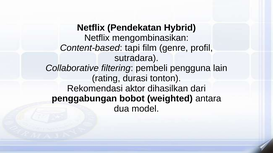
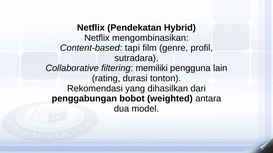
pembeli: pembeli -> memiliki
aktor: aktor -> yang
